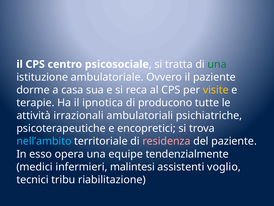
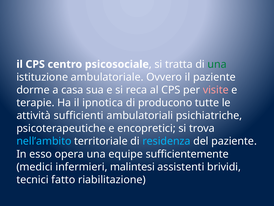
visite colour: yellow -> pink
irrazionali: irrazionali -> sufficienti
residenza colour: pink -> light blue
tendenzialmente: tendenzialmente -> sufficientemente
voglio: voglio -> brividi
tribu: tribu -> fatto
